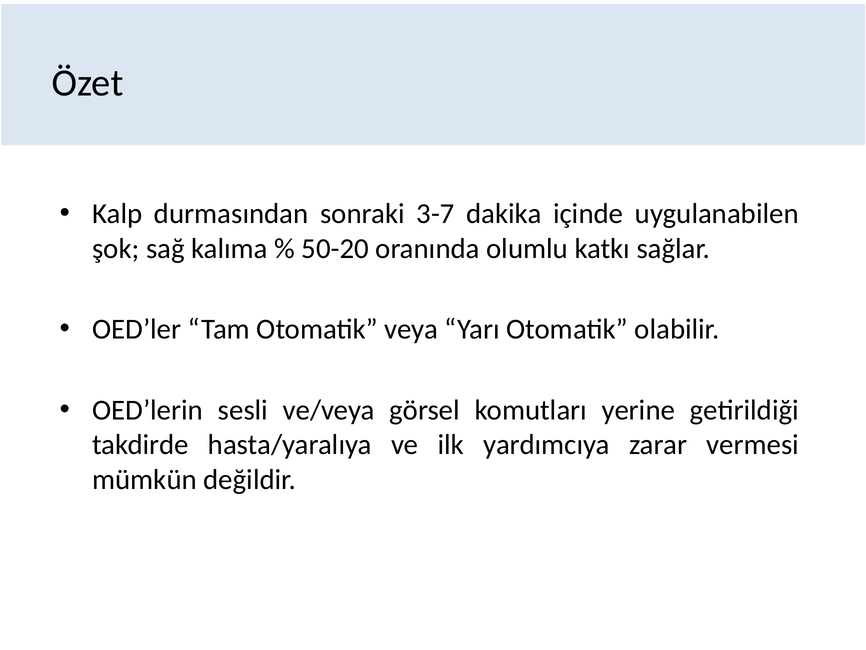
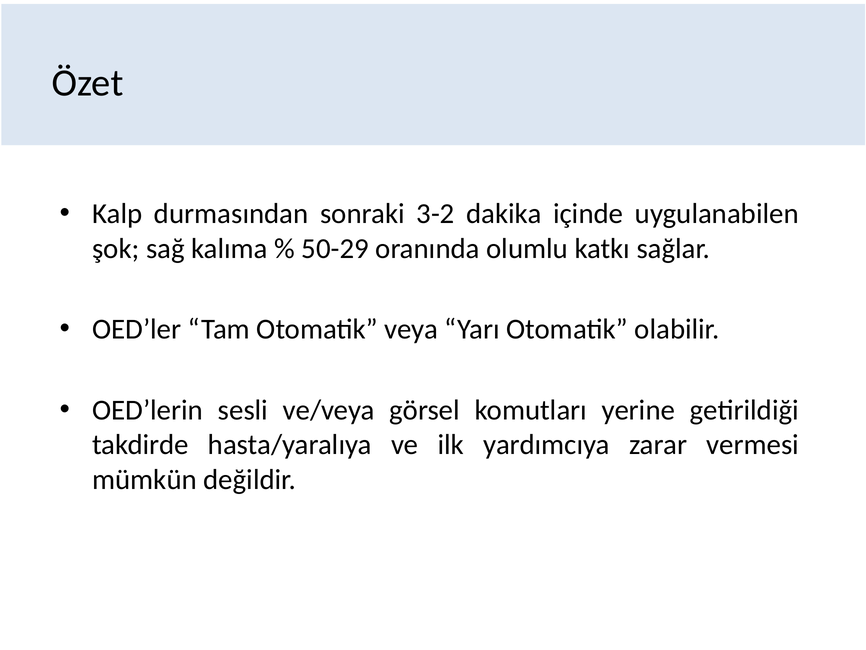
3-7: 3-7 -> 3-2
50-20: 50-20 -> 50-29
